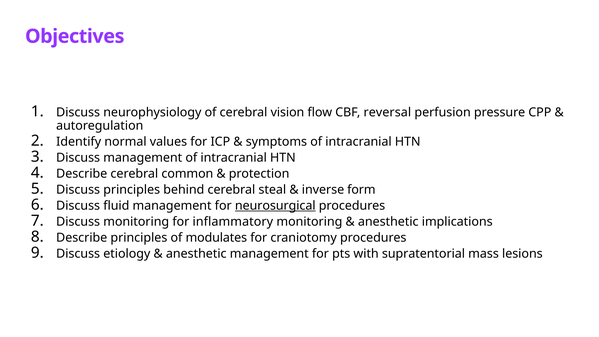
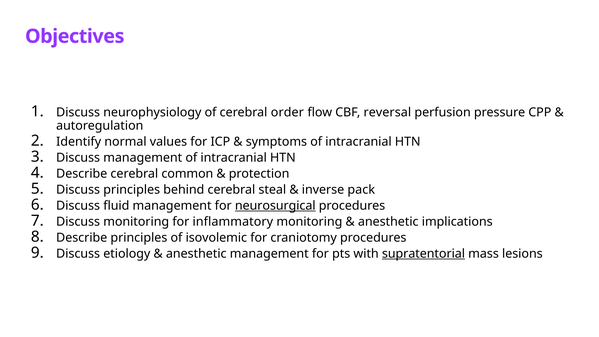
vision: vision -> order
form: form -> pack
modulates: modulates -> isovolemic
supratentorial underline: none -> present
